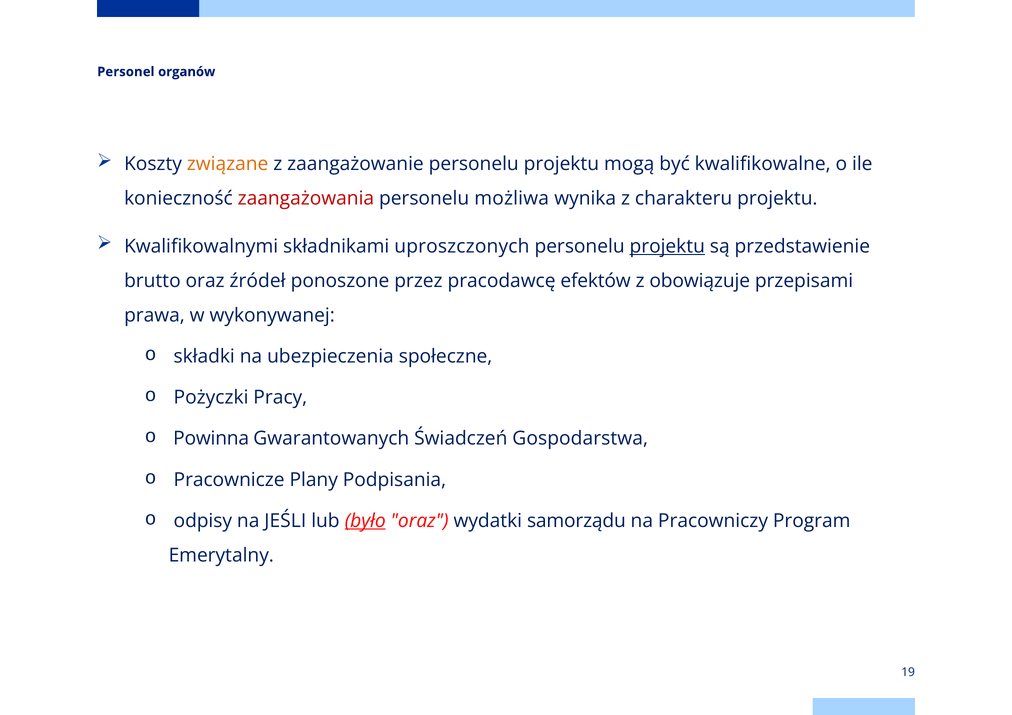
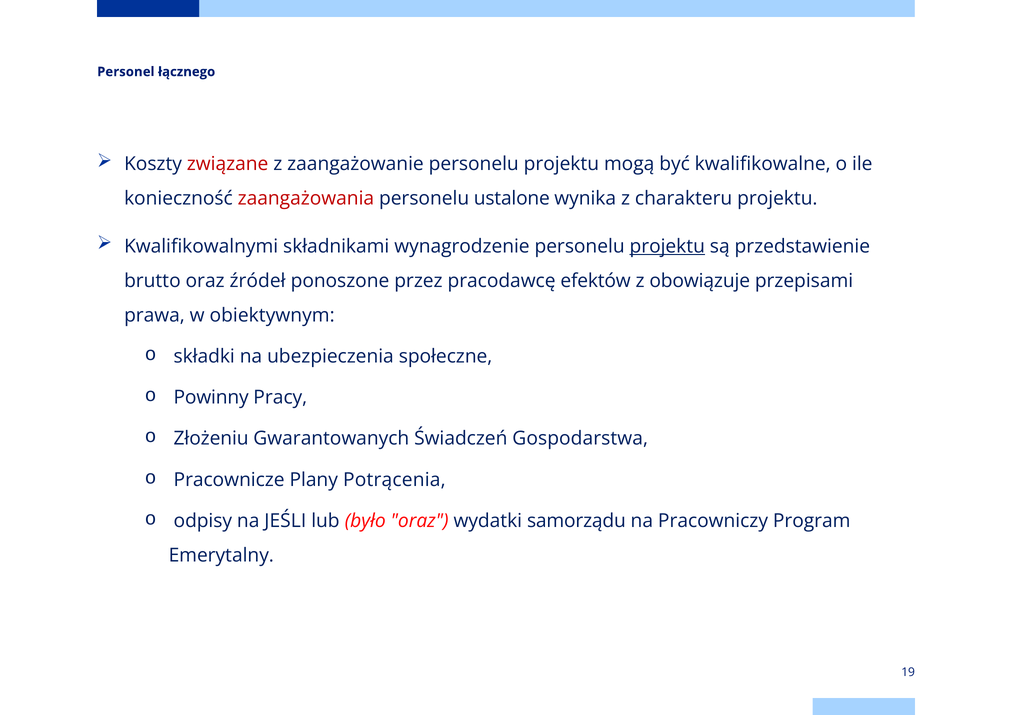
organów: organów -> łącznego
związane colour: orange -> red
możliwa: możliwa -> ustalone
uproszczonych: uproszczonych -> wynagrodzenie
wykonywanej: wykonywanej -> obiektywnym
Pożyczki: Pożyczki -> Powinny
Powinna: Powinna -> Złożeniu
Podpisania: Podpisania -> Potrącenia
było underline: present -> none
